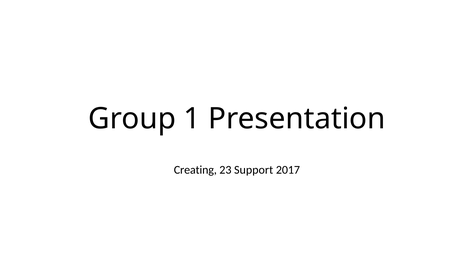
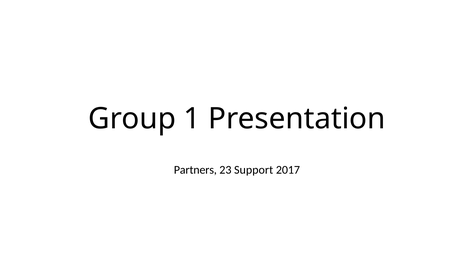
Creating: Creating -> Partners
